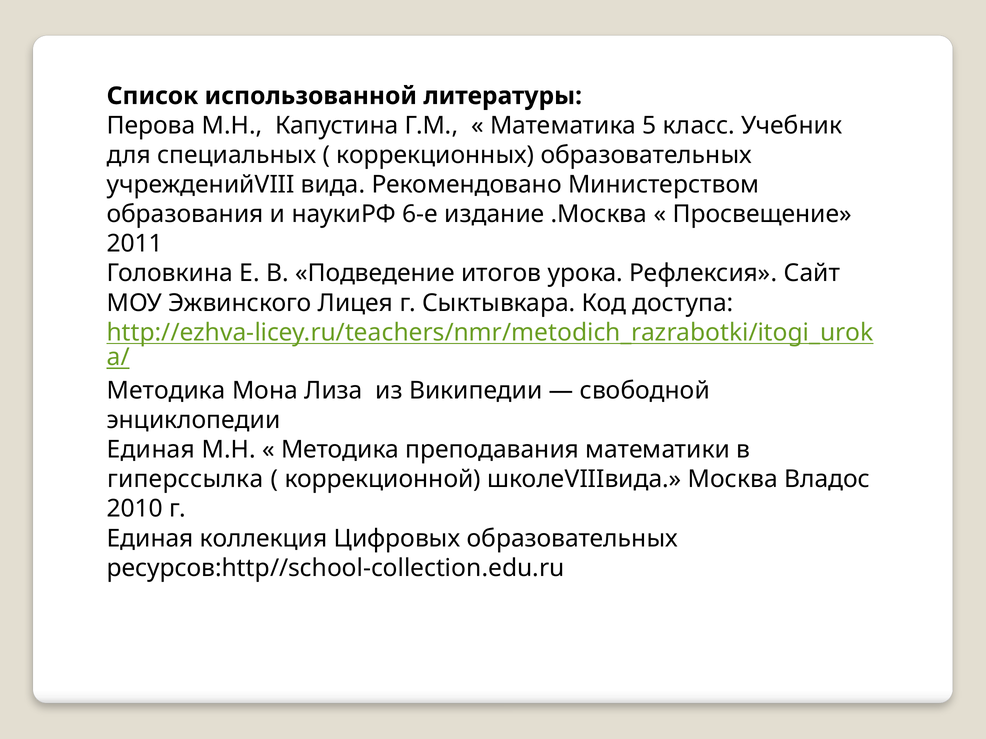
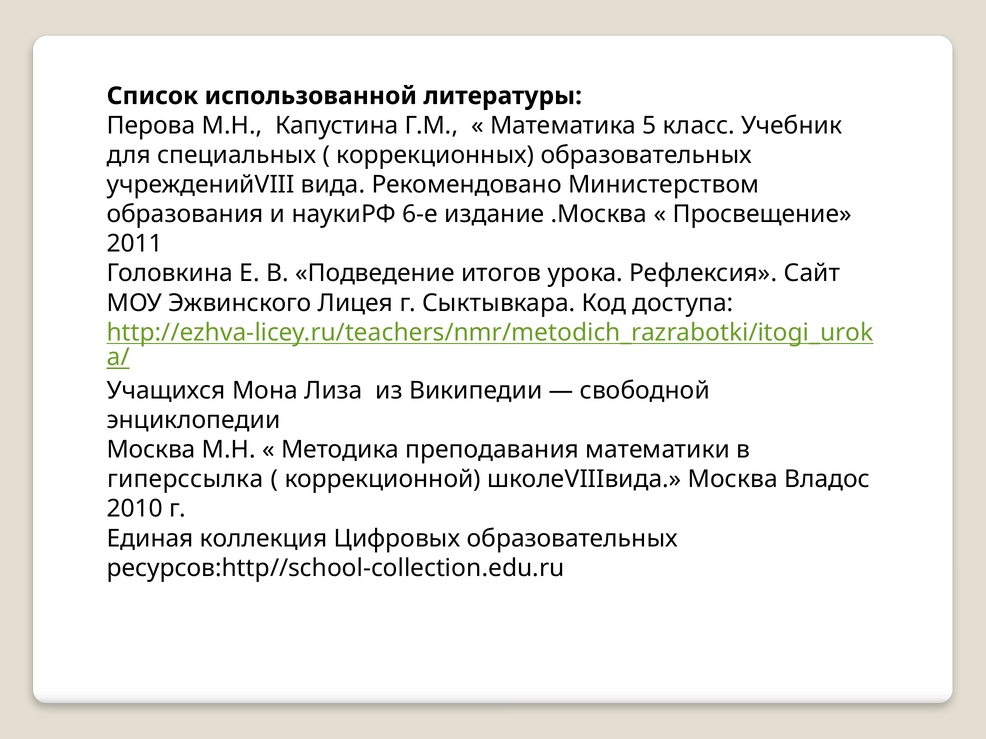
Методика at (166, 391): Методика -> Учащихся
Единая at (151, 450): Единая -> Москва
